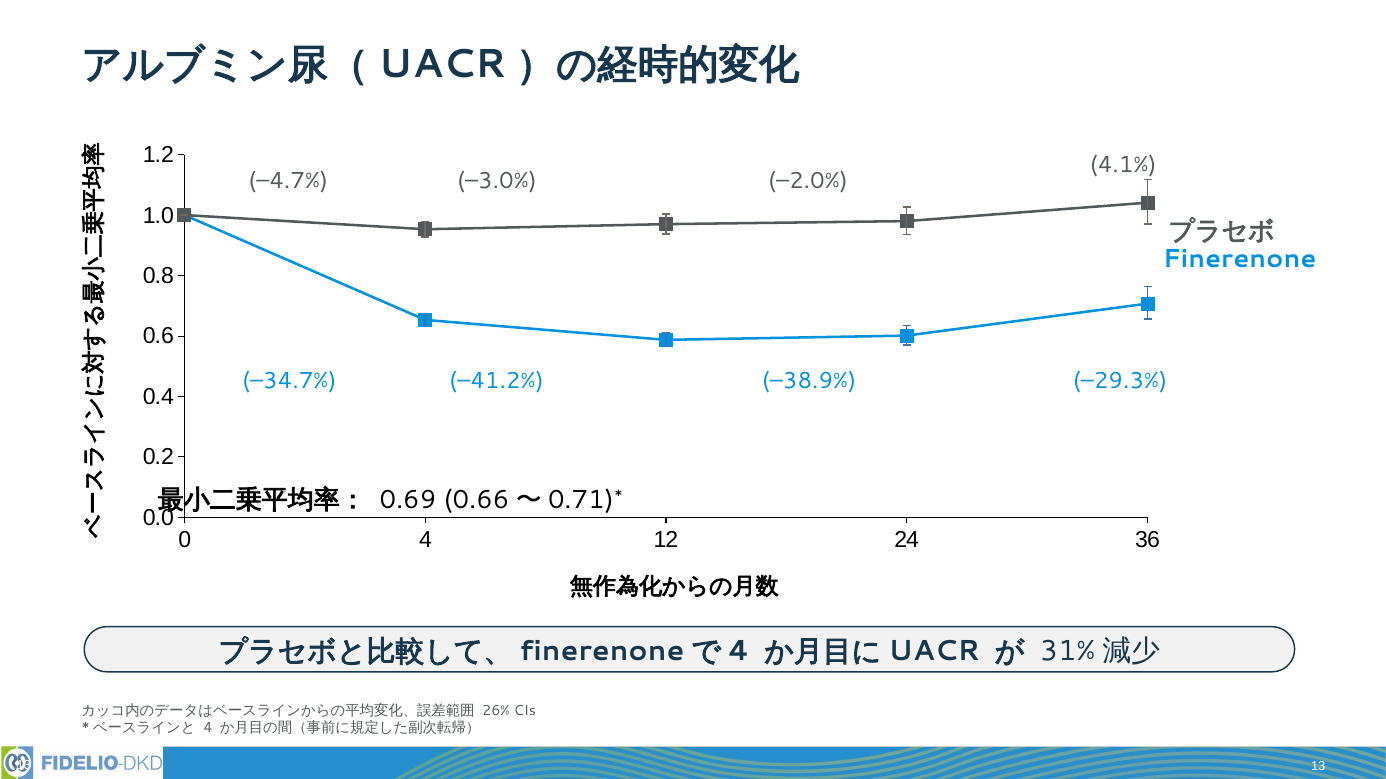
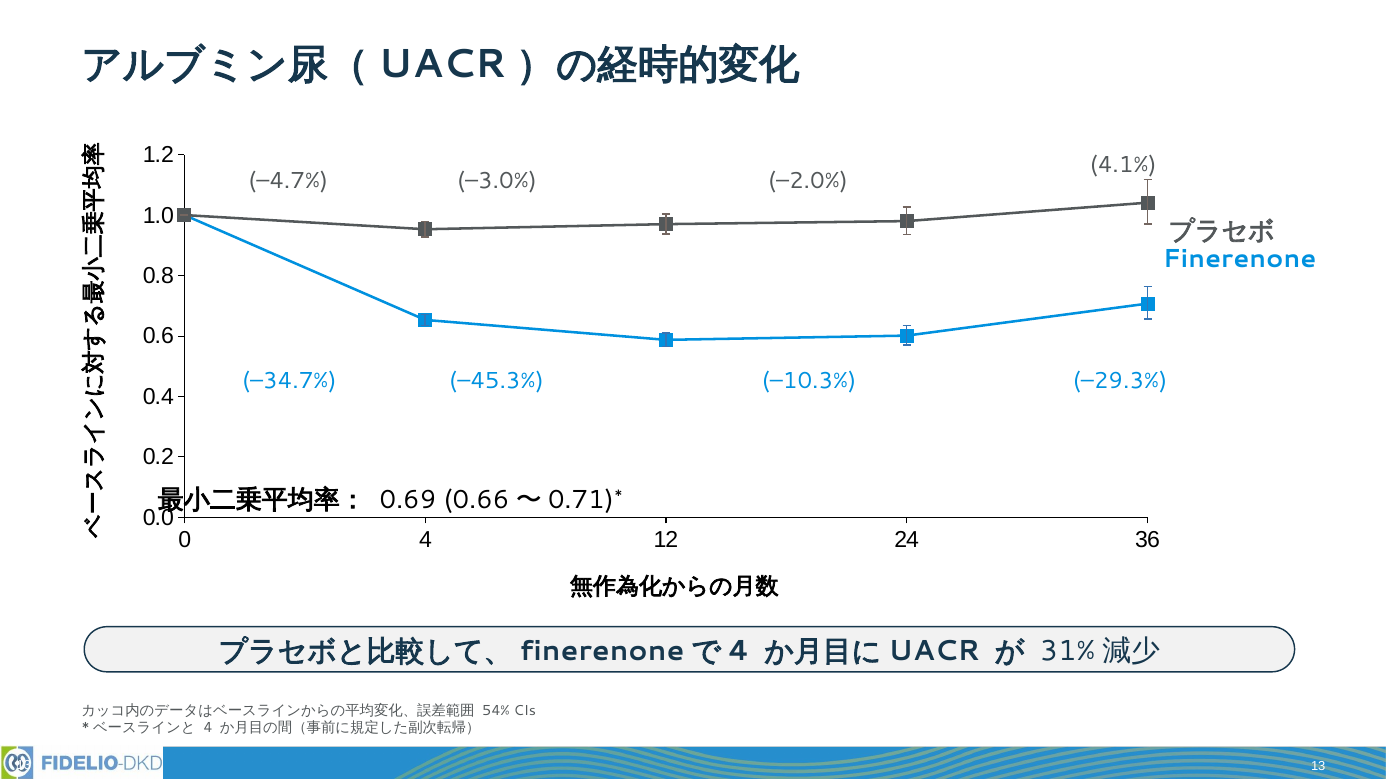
–41.2%: –41.2% -> –45.3%
–38.9%: –38.9% -> –10.3%
26%: 26% -> 54%
